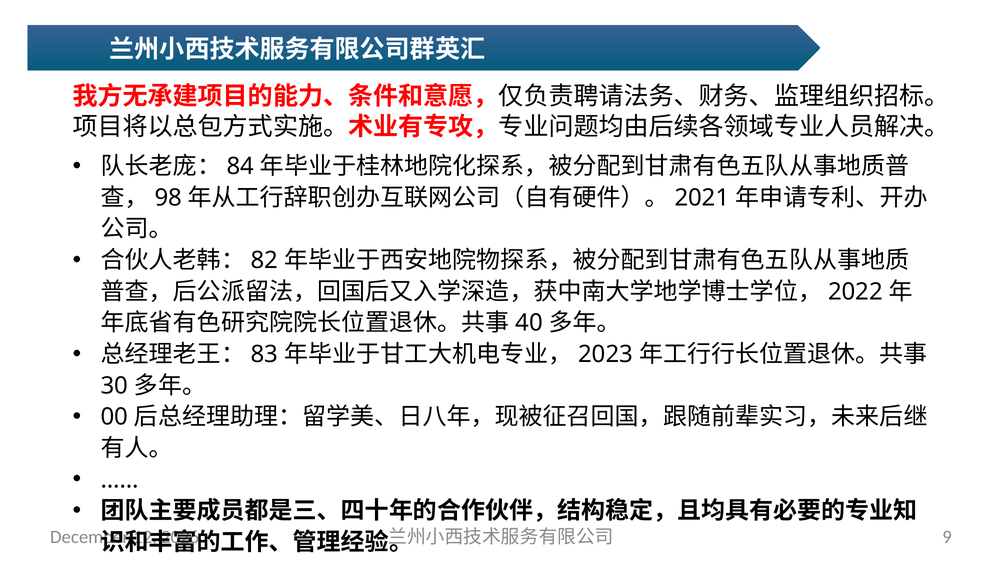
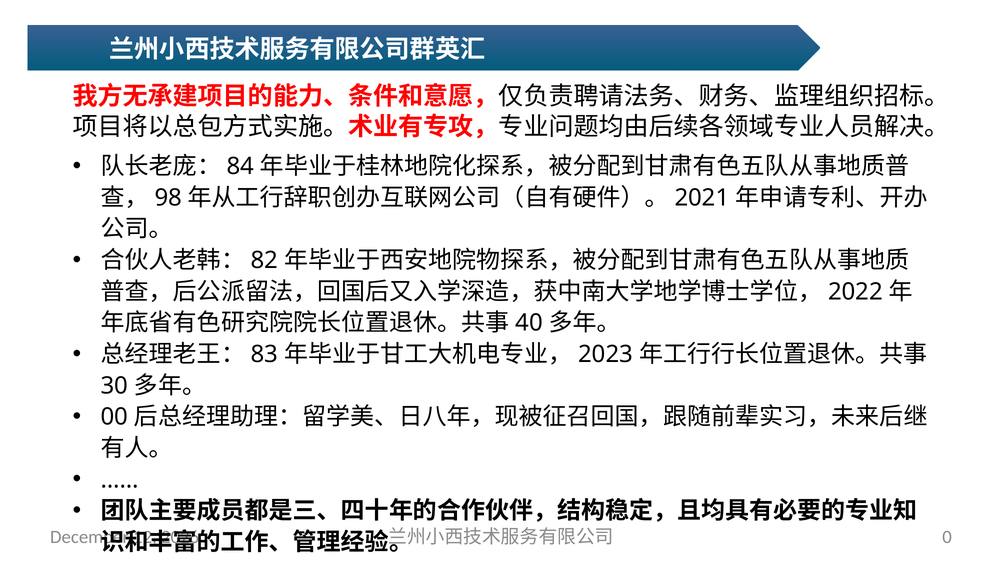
9: 9 -> 0
